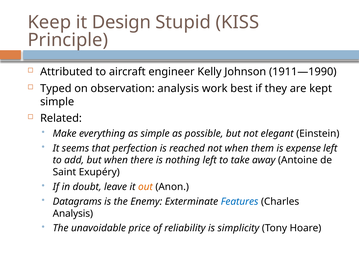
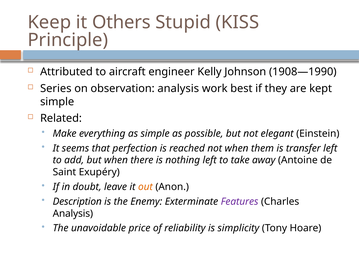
Design: Design -> Others
1911—1990: 1911—1990 -> 1908—1990
Typed: Typed -> Series
expense: expense -> transfer
Datagrams: Datagrams -> Description
Features colour: blue -> purple
